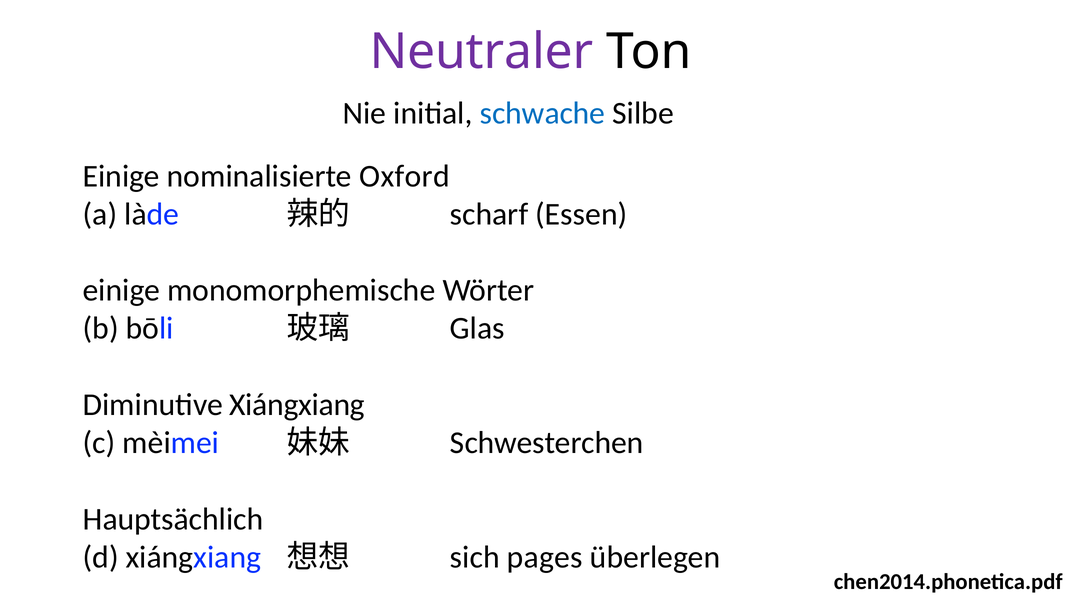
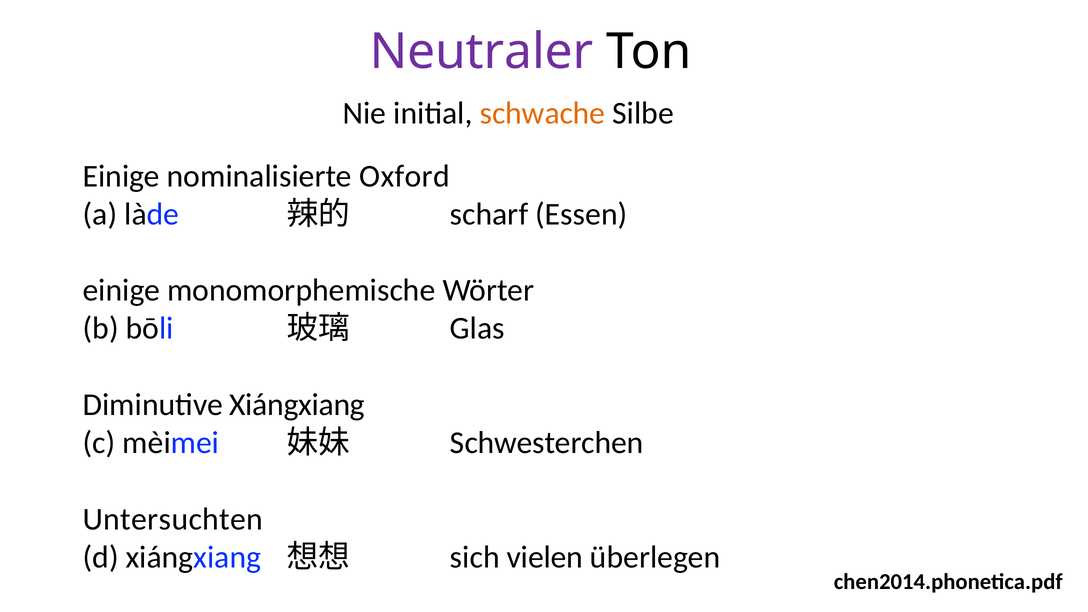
schwache colour: blue -> orange
Hauptsächlich: Hauptsächlich -> Untersuchten
pages: pages -> vielen
